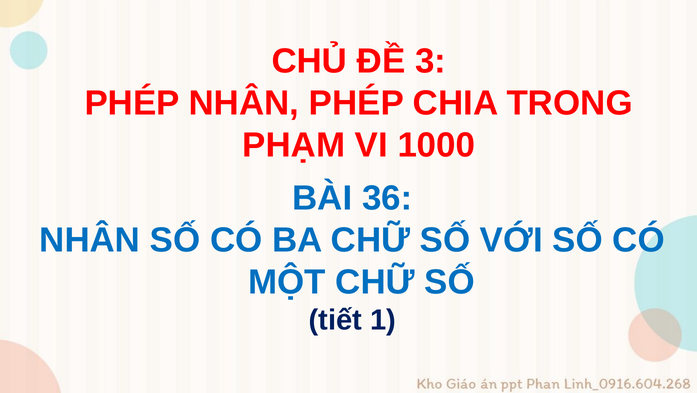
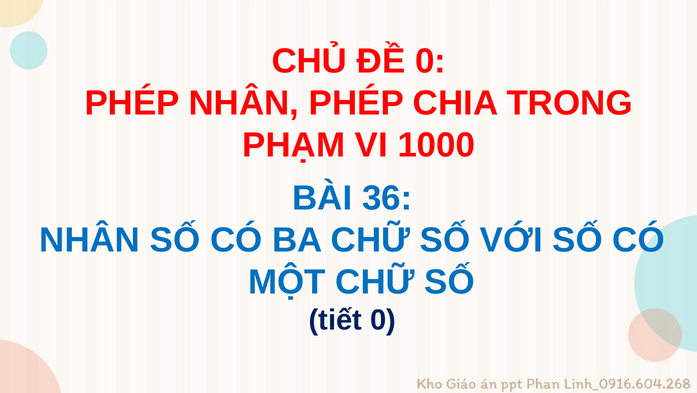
ĐỀ 3: 3 -> 0
tiết 1: 1 -> 0
